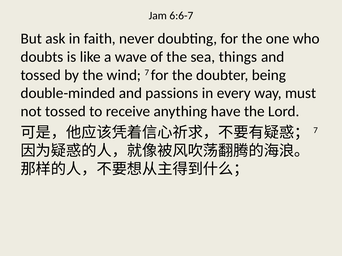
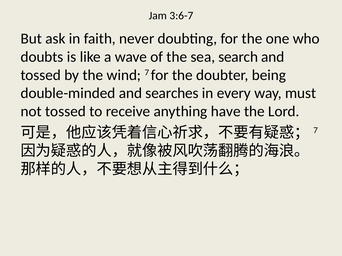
6:6-7: 6:6-7 -> 3:6-7
things: things -> search
passions: passions -> searches
